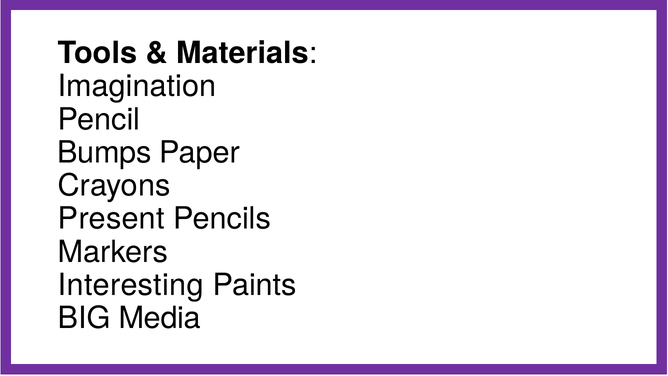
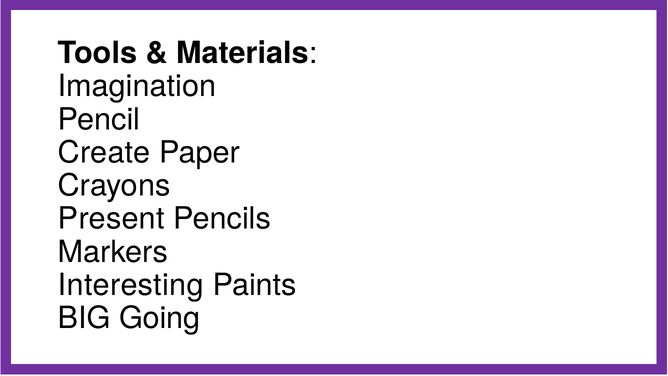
Bumps: Bumps -> Create
Media: Media -> Going
